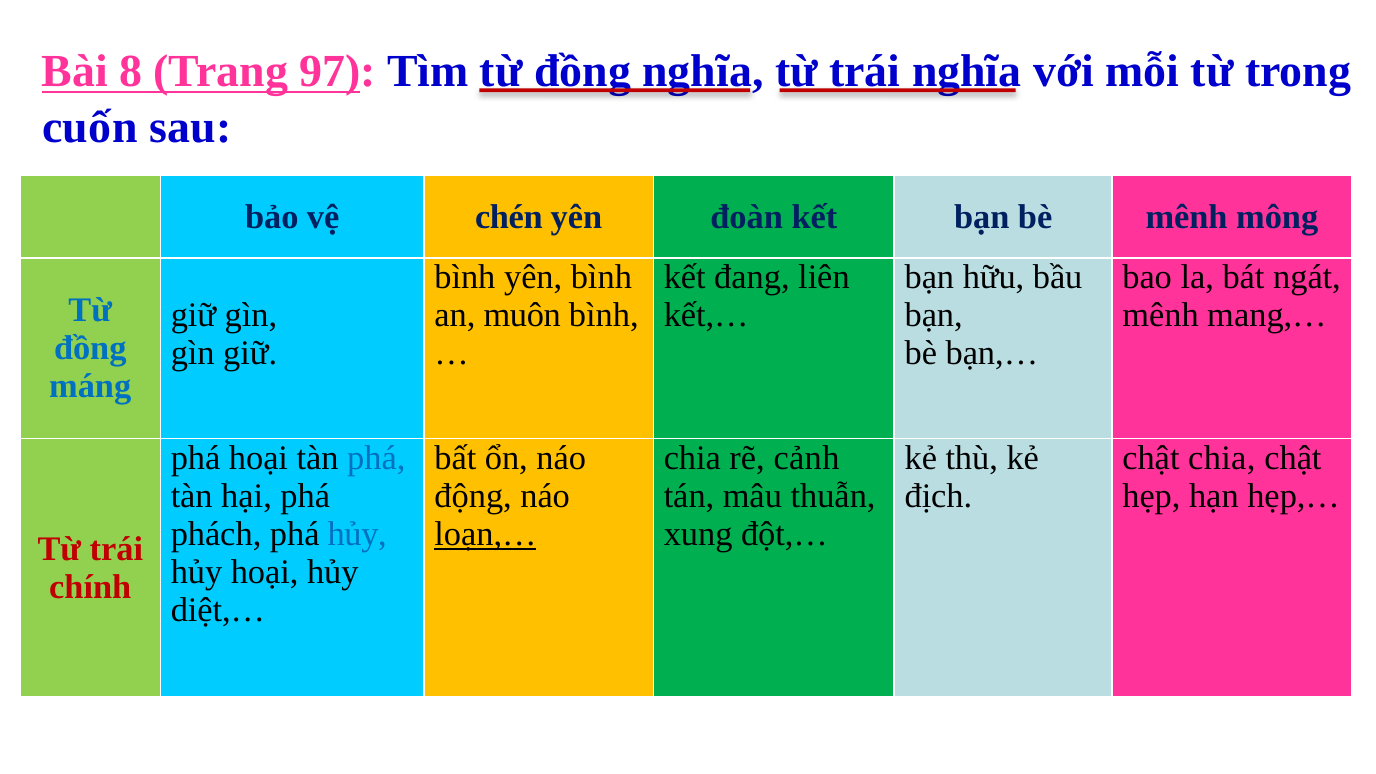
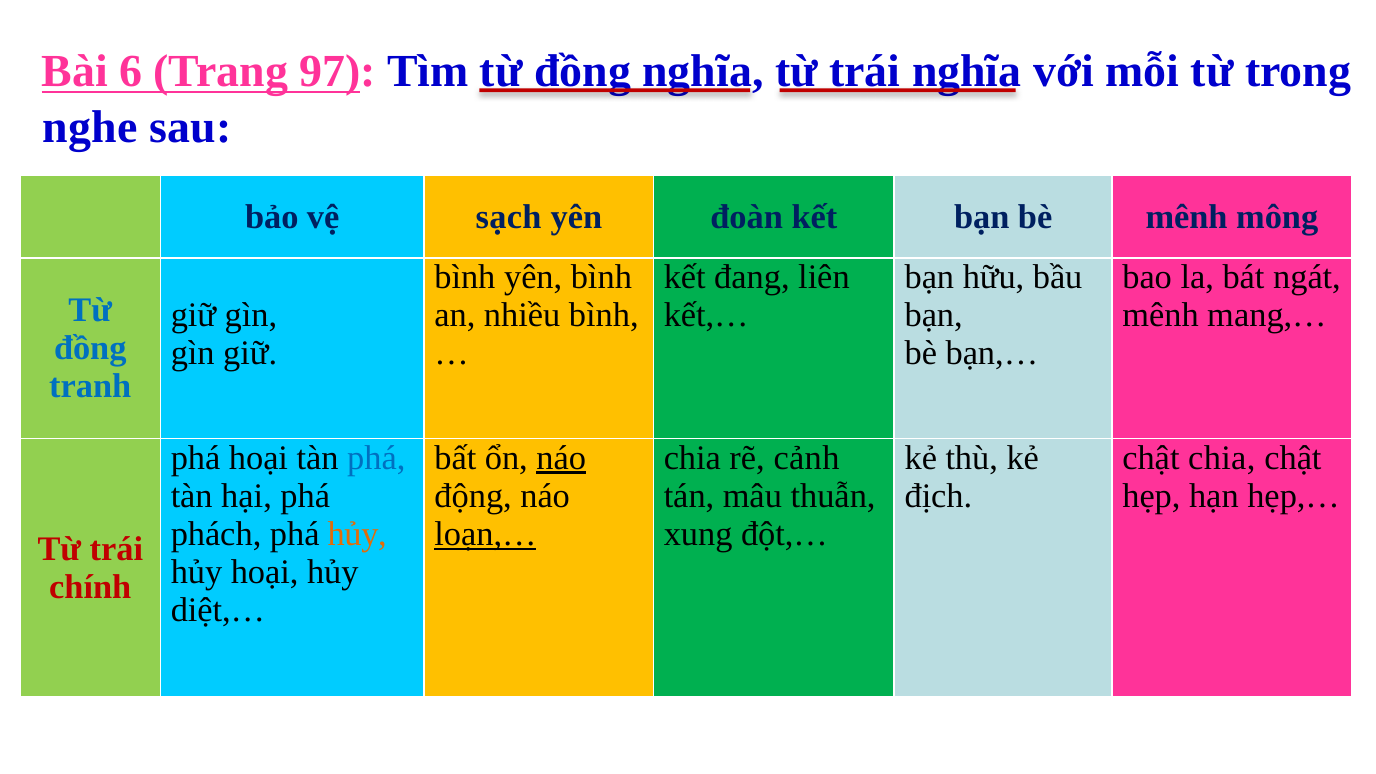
8: 8 -> 6
cuốn: cuốn -> nghe
chén: chén -> sạch
muôn: muôn -> nhiều
máng: máng -> tranh
náo at (561, 458) underline: none -> present
hủy at (357, 534) colour: blue -> orange
